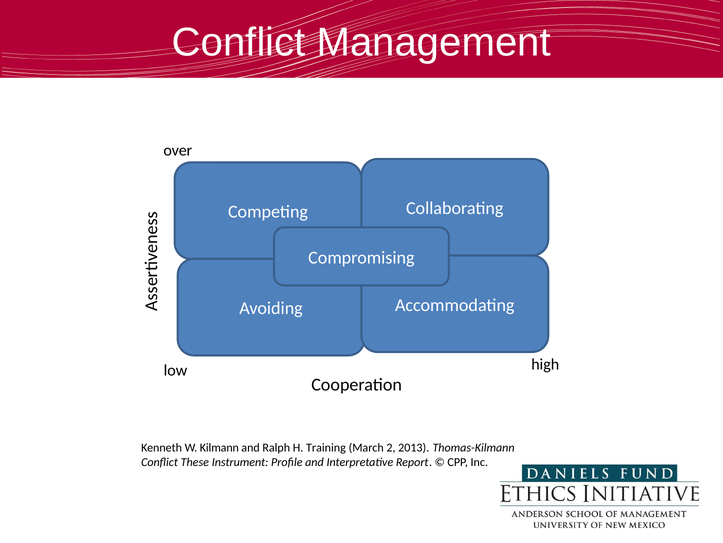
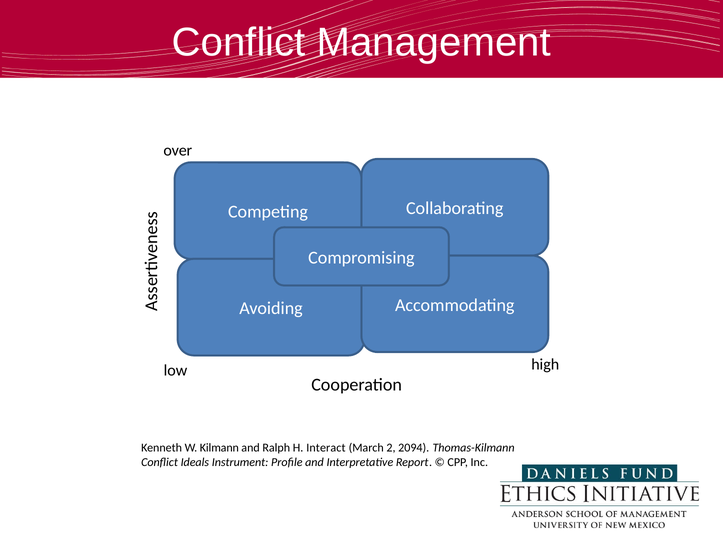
Training: Training -> Interact
2013: 2013 -> 2094
These: These -> Ideals
